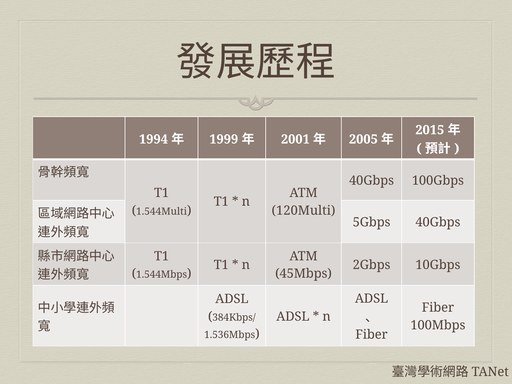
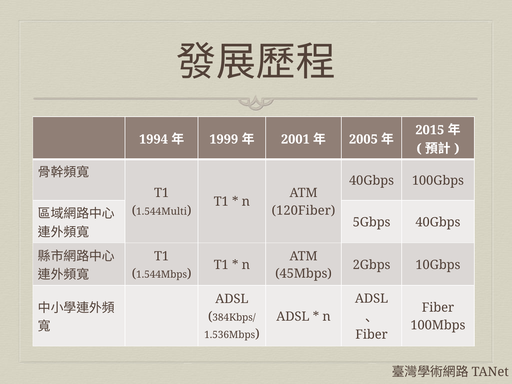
120Multi: 120Multi -> 120Fiber
